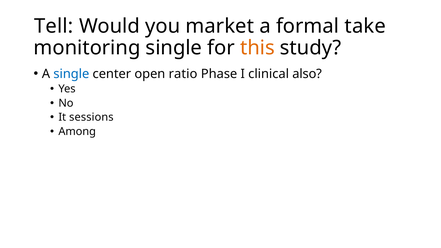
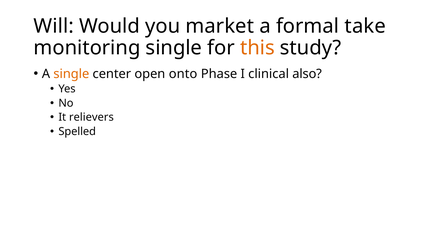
Tell: Tell -> Will
single at (71, 74) colour: blue -> orange
ratio: ratio -> onto
sessions: sessions -> relievers
Among: Among -> Spelled
